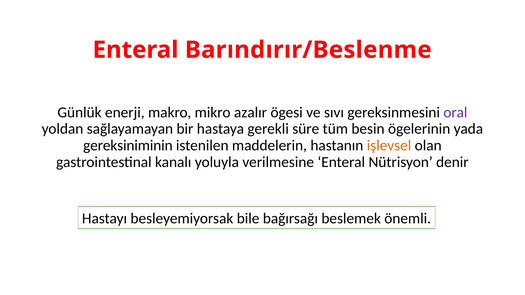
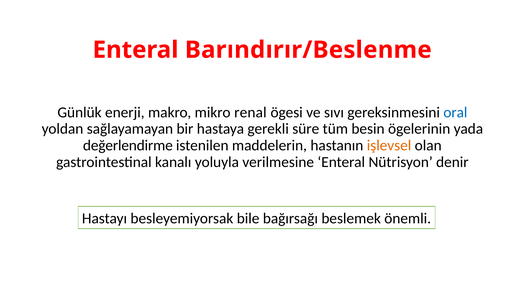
azalır: azalır -> renal
oral colour: purple -> blue
gereksiniminin: gereksiniminin -> değerlendirme
